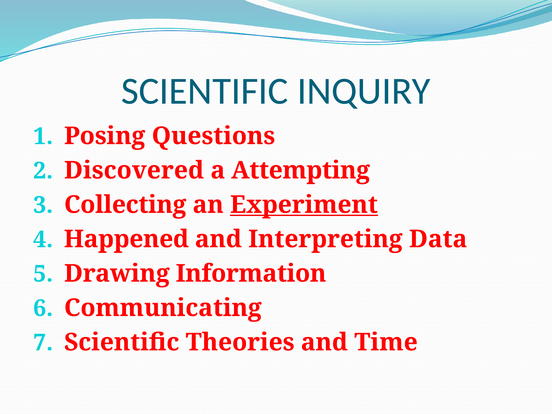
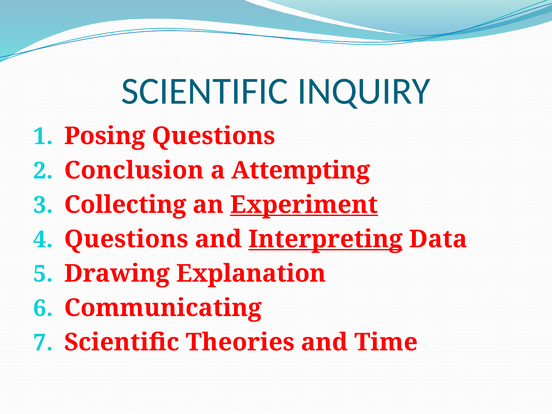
Discovered: Discovered -> Conclusion
Happened at (126, 239): Happened -> Questions
Interpreting underline: none -> present
Information: Information -> Explanation
